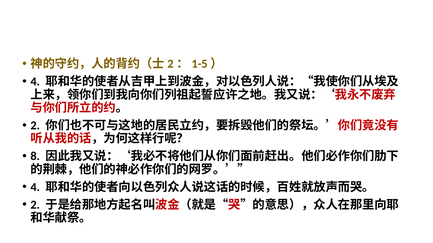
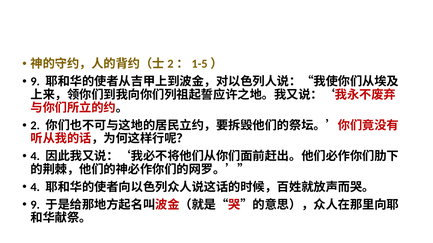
4 at (35, 82): 4 -> 9
8 at (35, 157): 8 -> 4
2 at (35, 205): 2 -> 9
